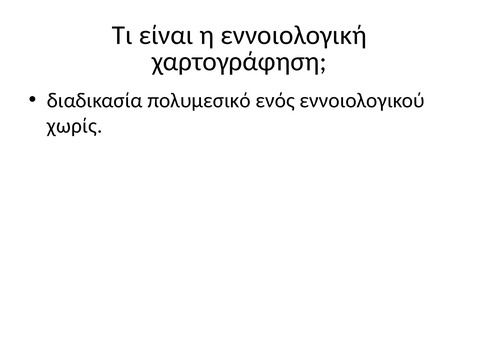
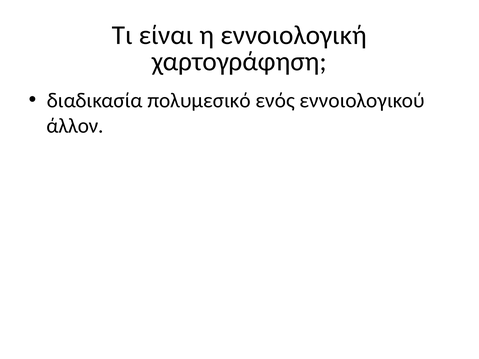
χωρίς: χωρίς -> άλλον
